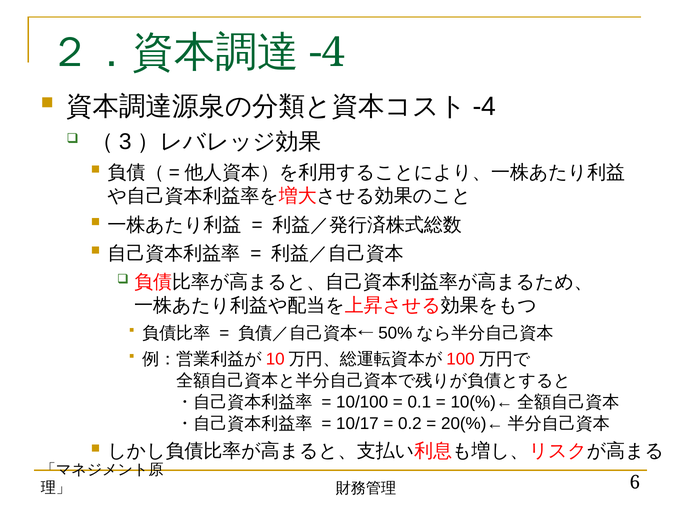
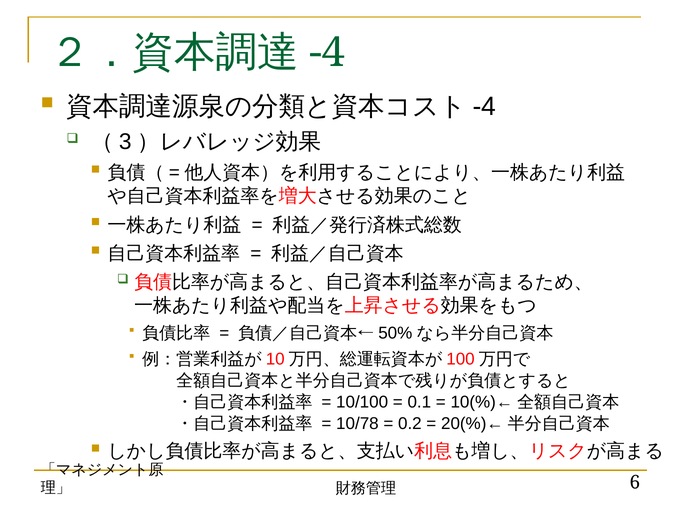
10/17: 10/17 -> 10/78
